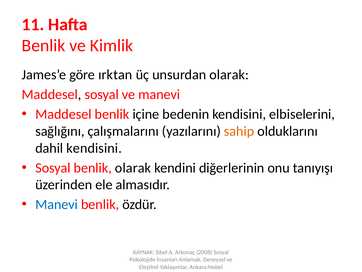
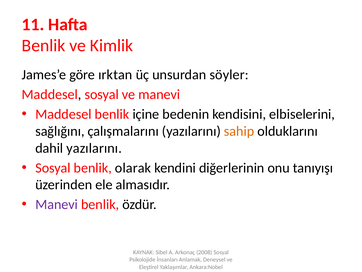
unsurdan olarak: olarak -> söyler
dahil kendisini: kendisini -> yazılarını
Manevi at (57, 204) colour: blue -> purple
